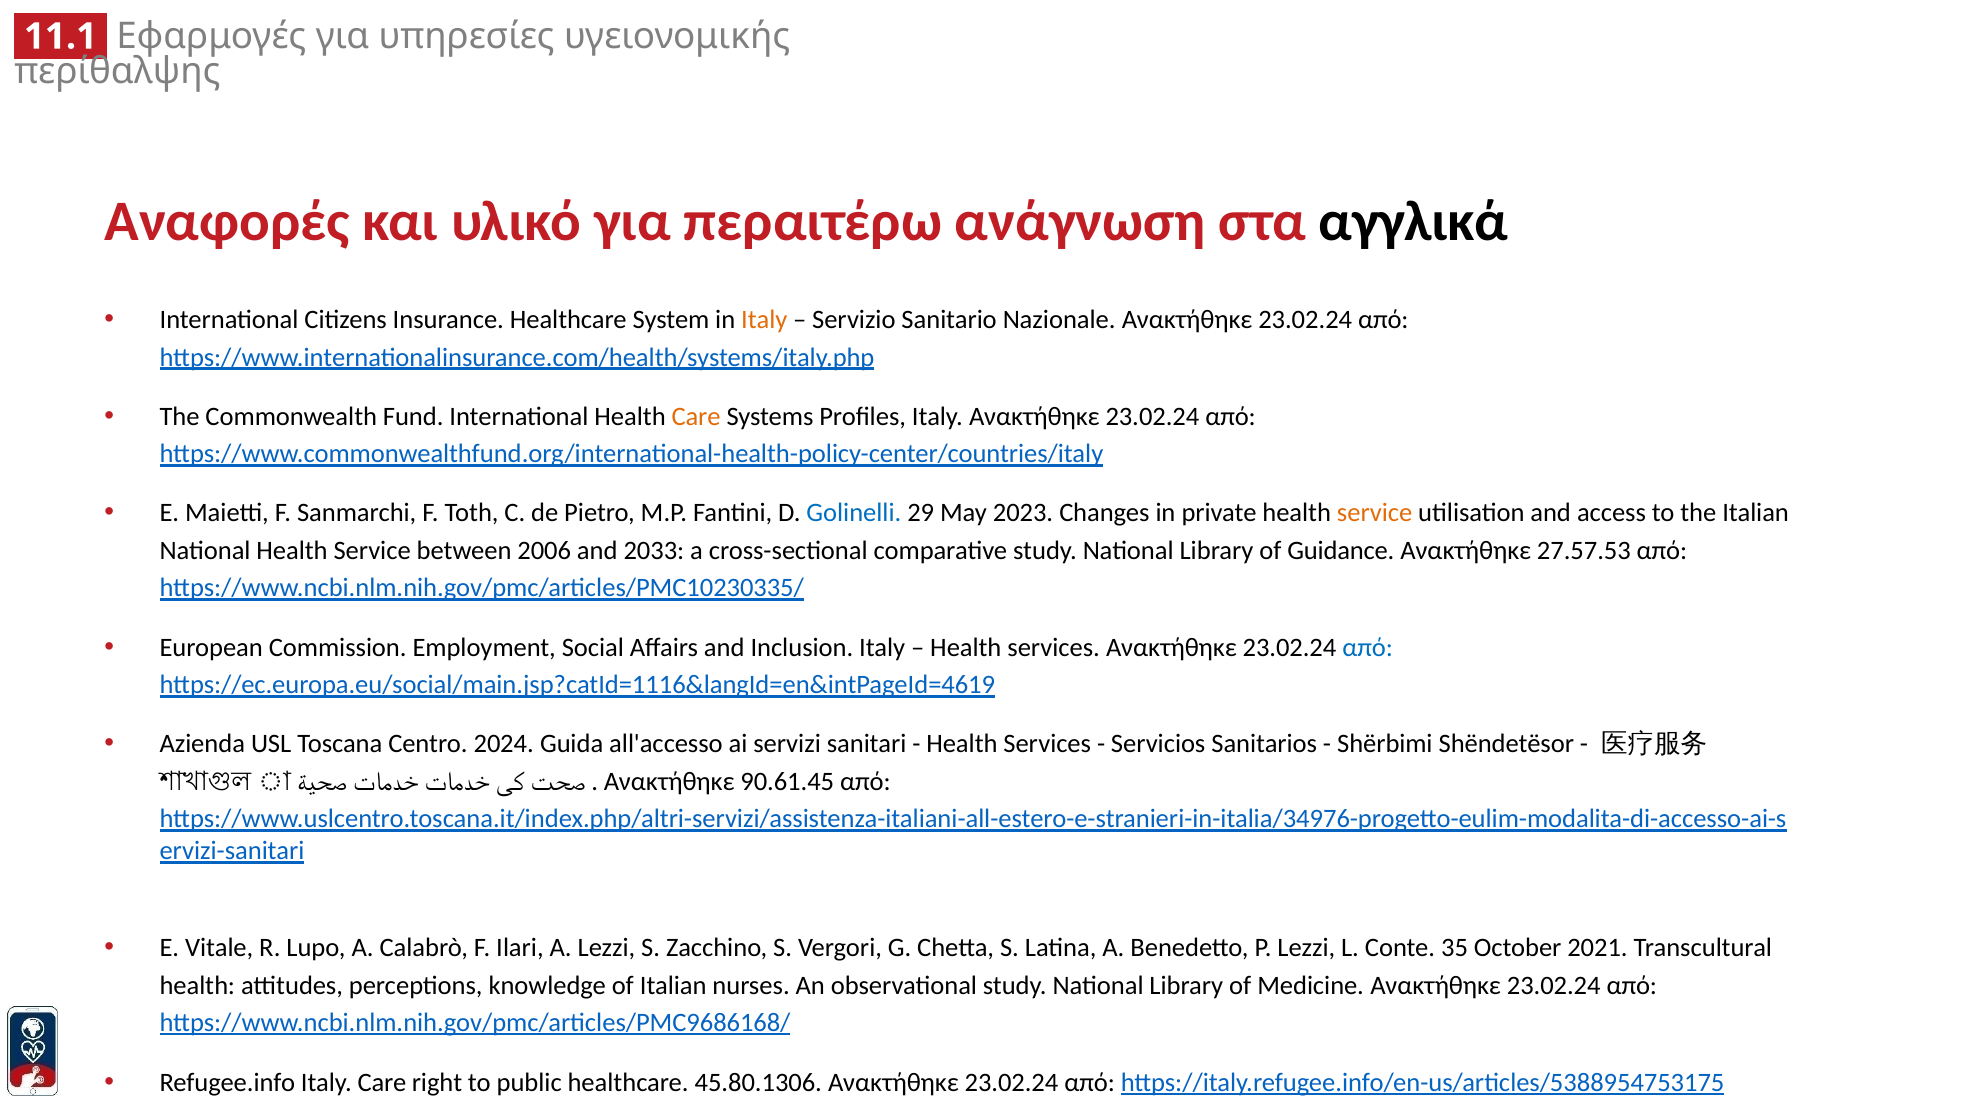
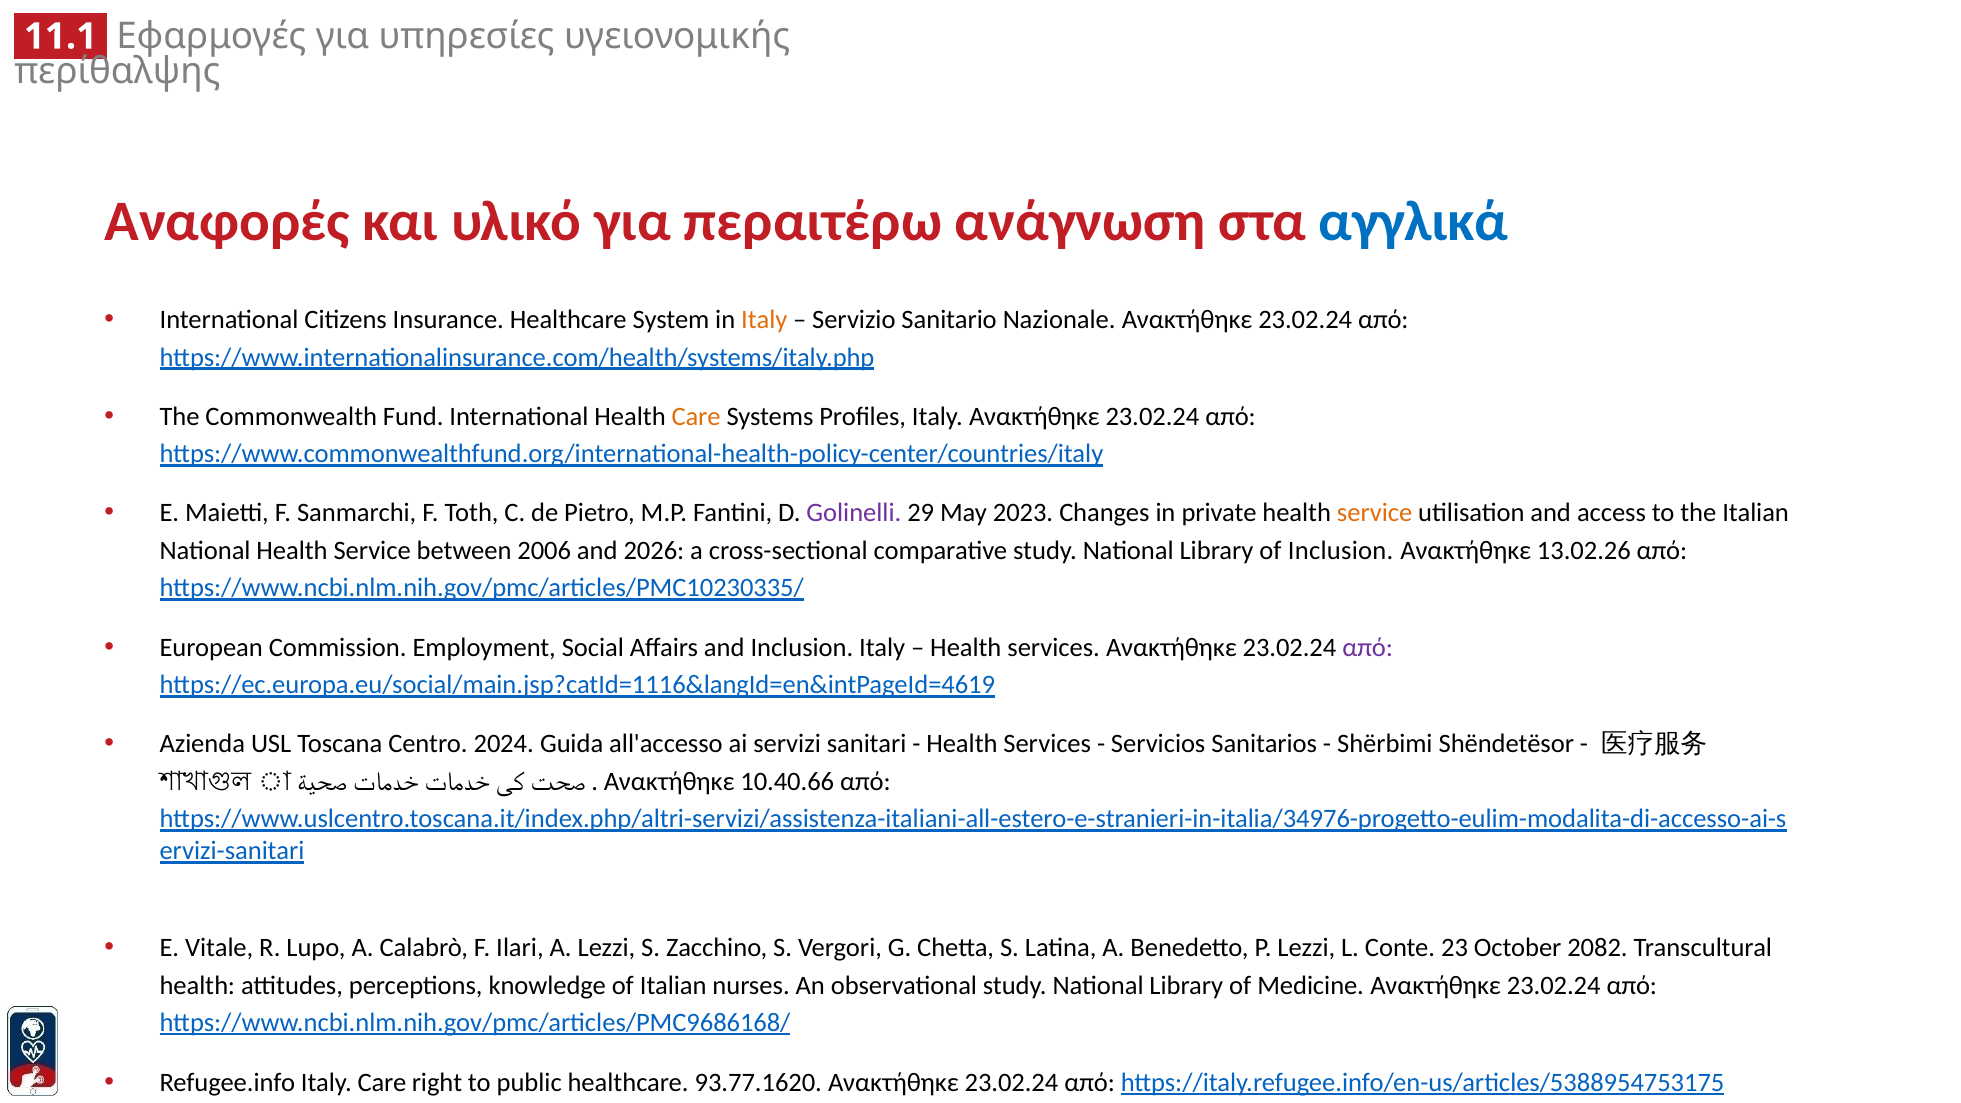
αγγλικά colour: black -> blue
Golinelli colour: blue -> purple
2033: 2033 -> 2026
of Guidance: Guidance -> Inclusion
27.57.53: 27.57.53 -> 13.02.26
από at (1368, 648) colour: blue -> purple
90.61.45: 90.61.45 -> 10.40.66
35: 35 -> 23
2021: 2021 -> 2082
45.80.1306: 45.80.1306 -> 93.77.1620
